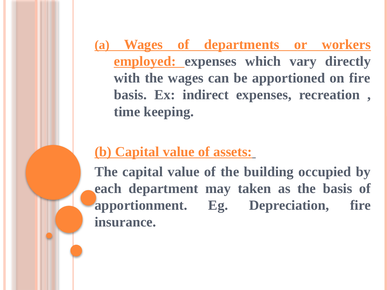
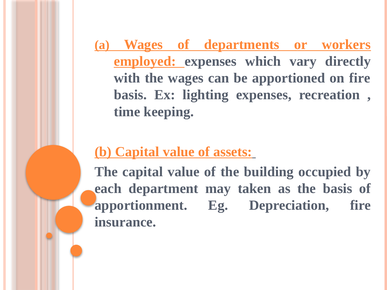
indirect: indirect -> lighting
